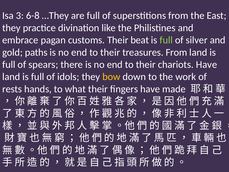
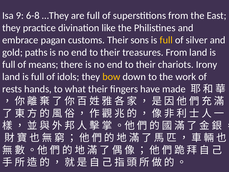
3: 3 -> 9
beat: beat -> sons
full at (166, 40) colour: light green -> yellow
spears: spears -> means
chariots Have: Have -> Irony
